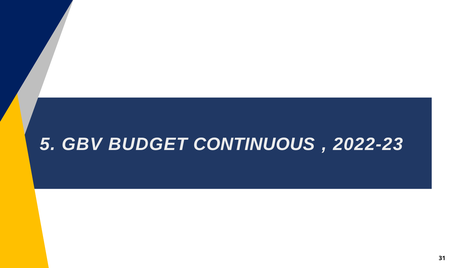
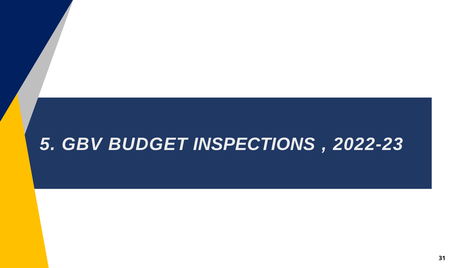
CONTINUOUS: CONTINUOUS -> INSPECTIONS
